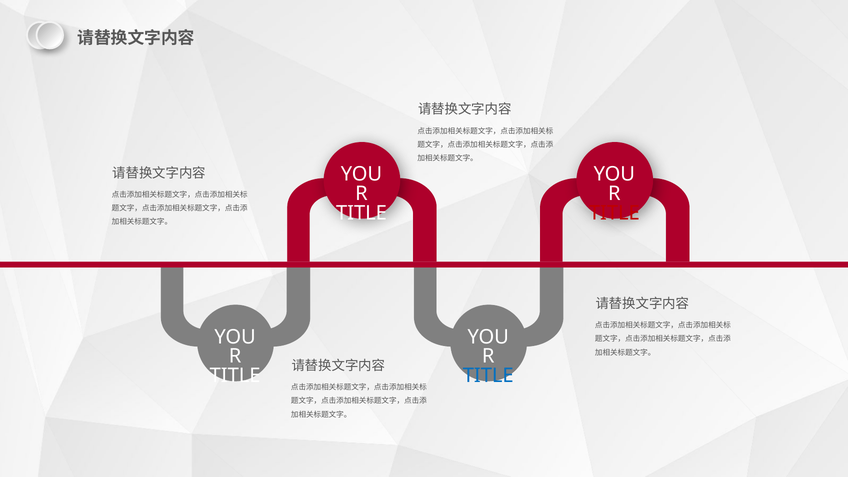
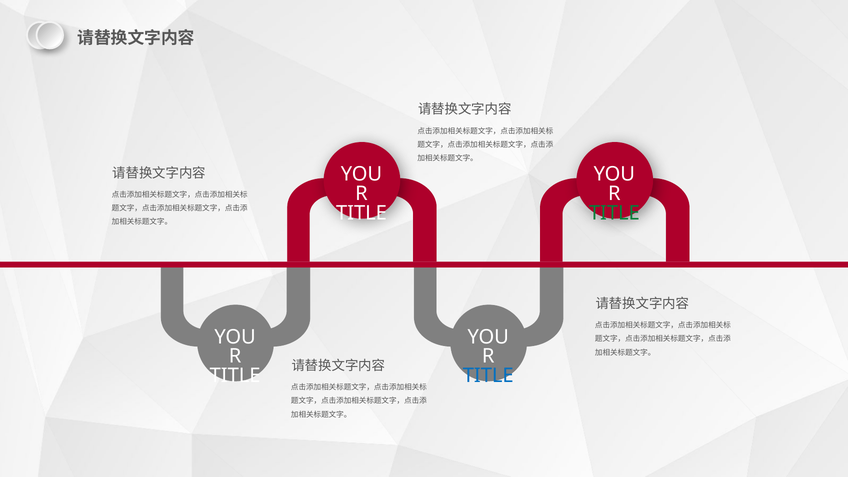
TITLE at (614, 213) colour: red -> green
